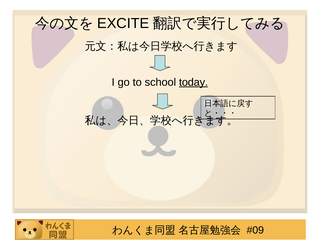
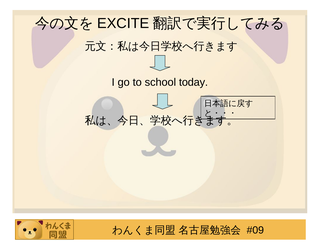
today underline: present -> none
